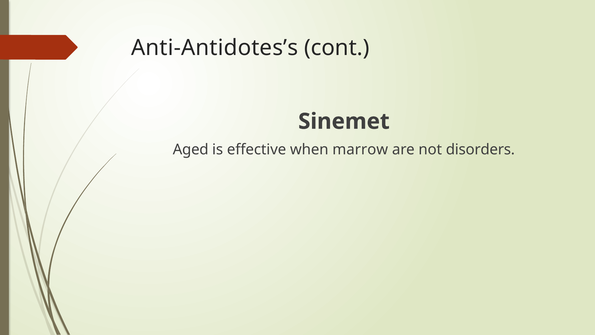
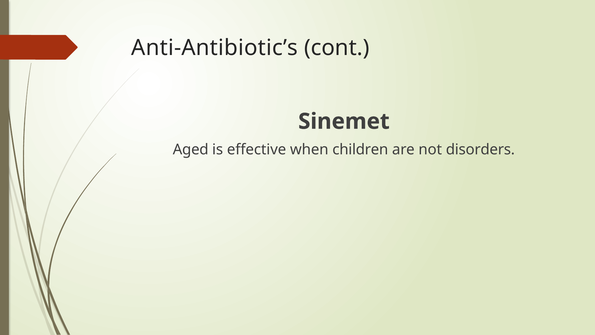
Anti-Antidotes’s: Anti-Antidotes’s -> Anti-Antibiotic’s
marrow: marrow -> children
